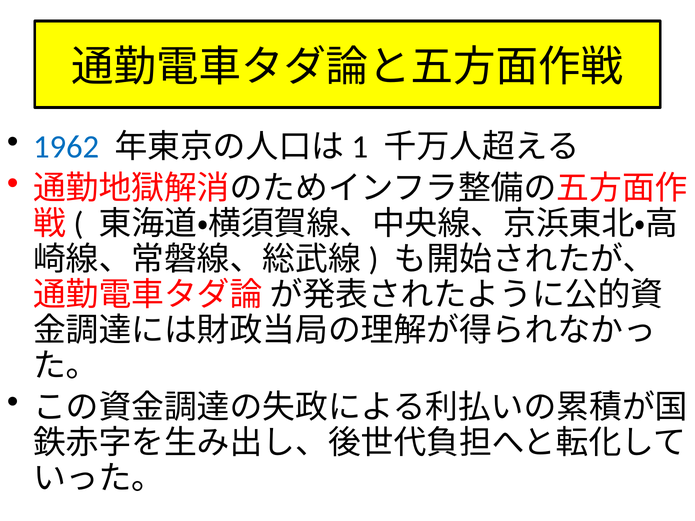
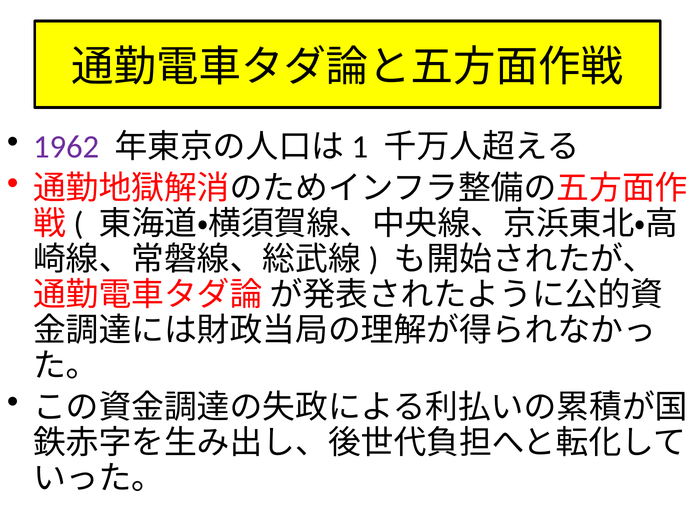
1962 colour: blue -> purple
